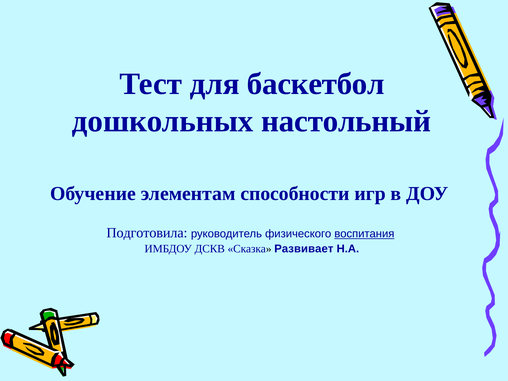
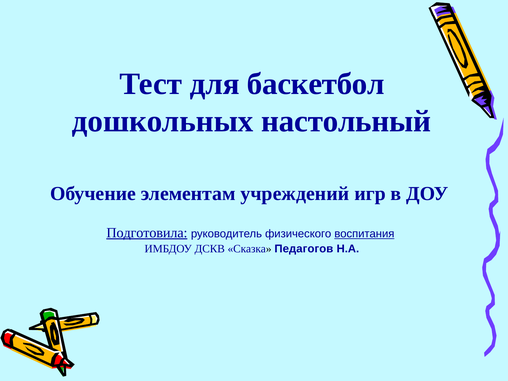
способности: способности -> учреждений
Подготовила underline: none -> present
Развивает: Развивает -> Педагогов
